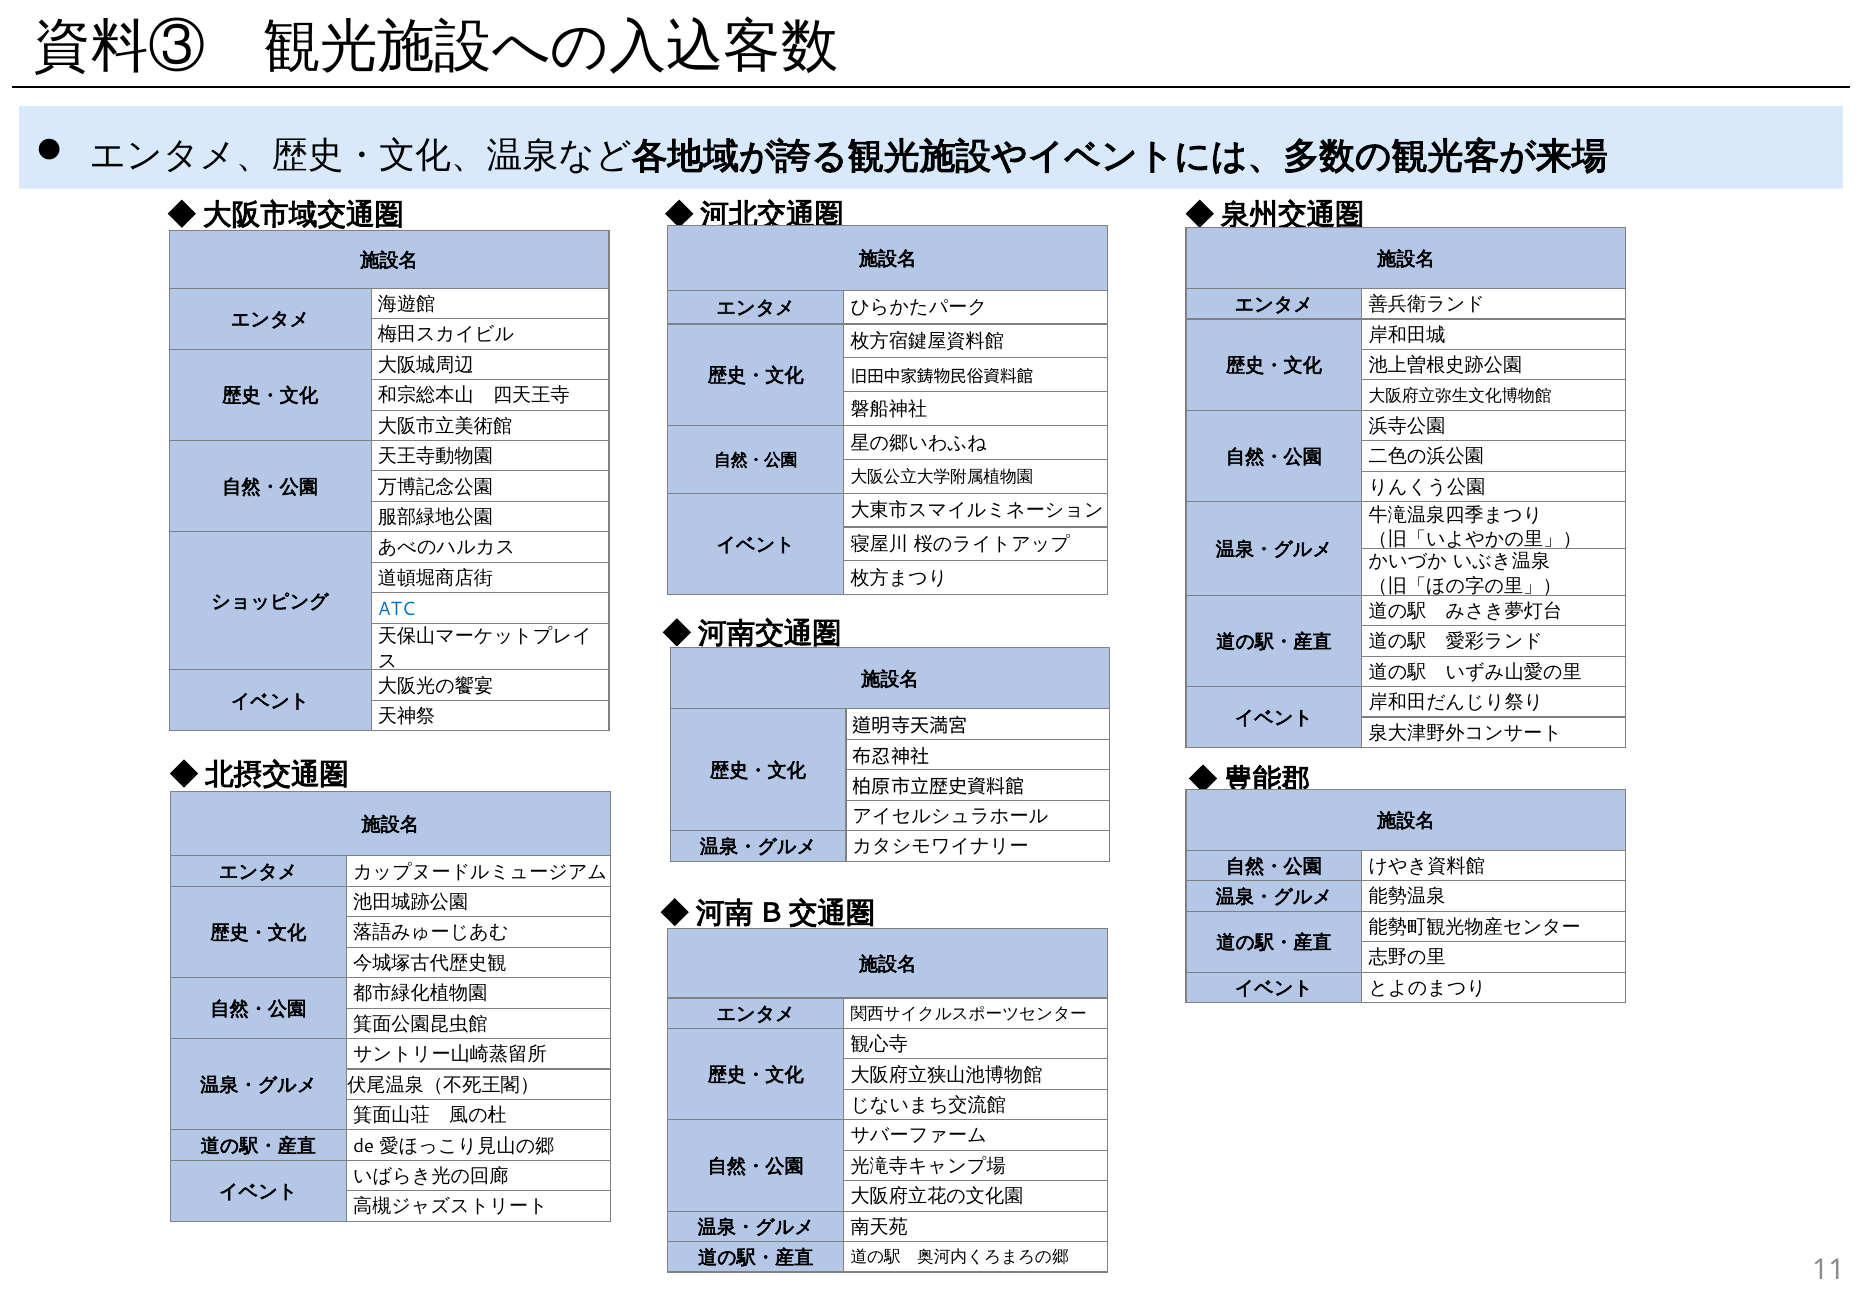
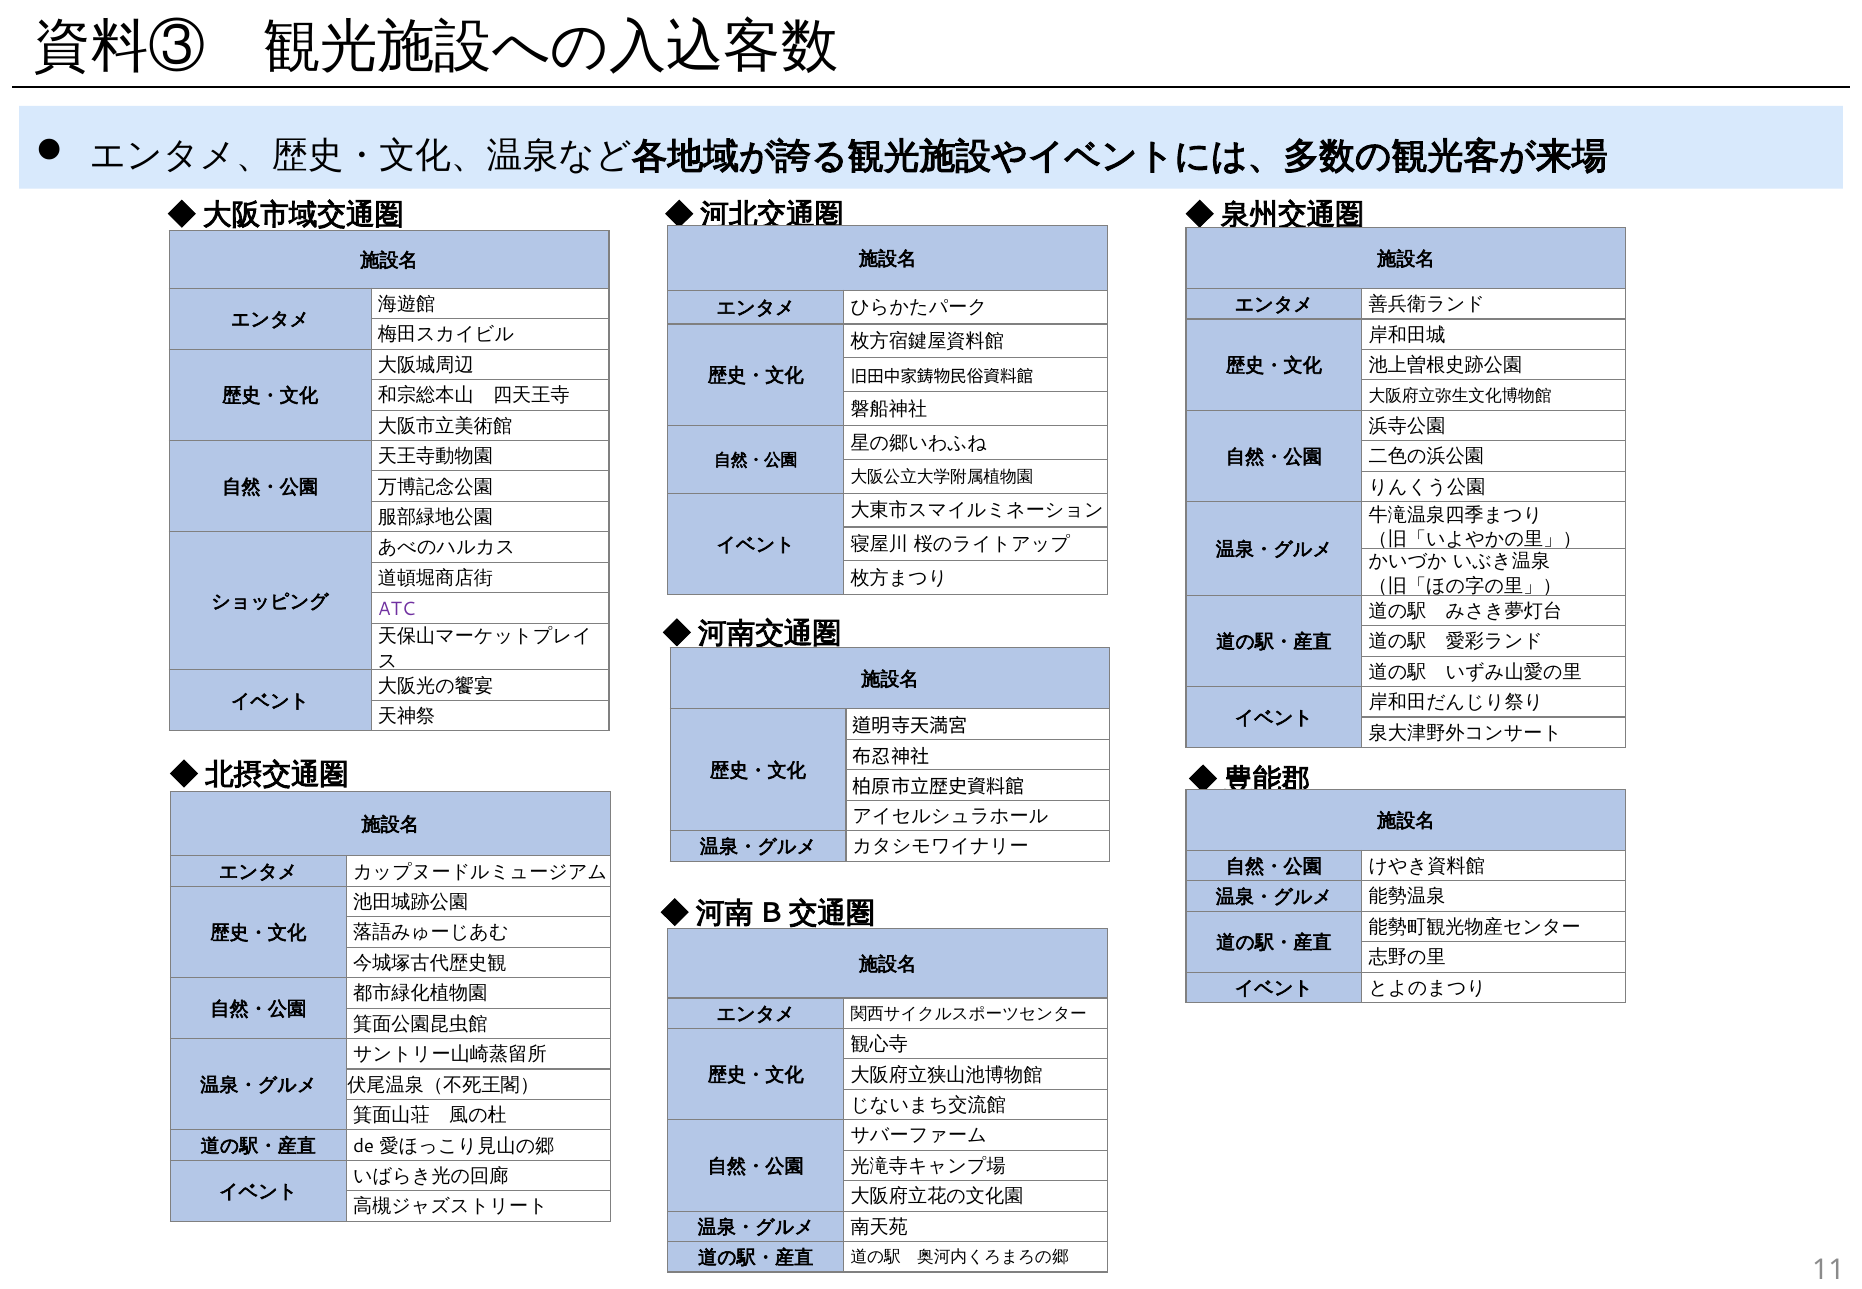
ATC colour: blue -> purple
